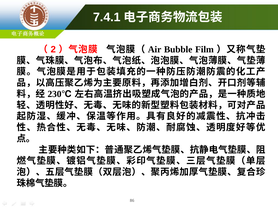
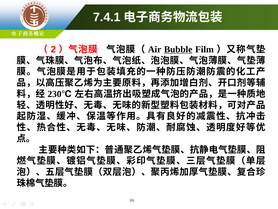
Bubble underline: none -> present
